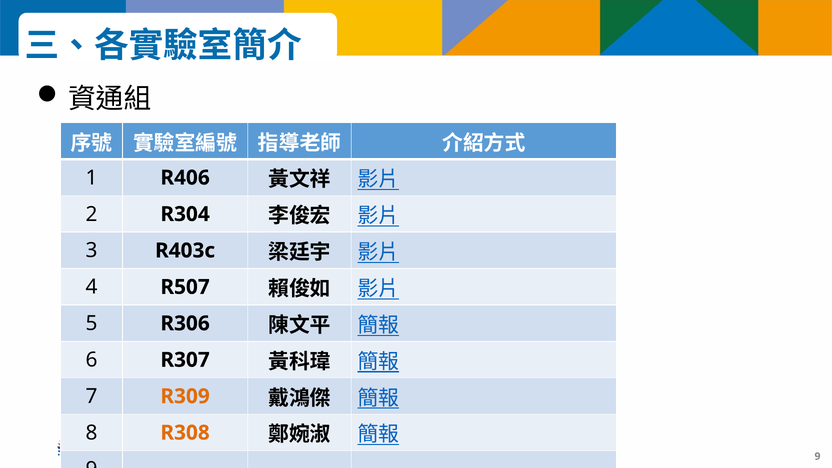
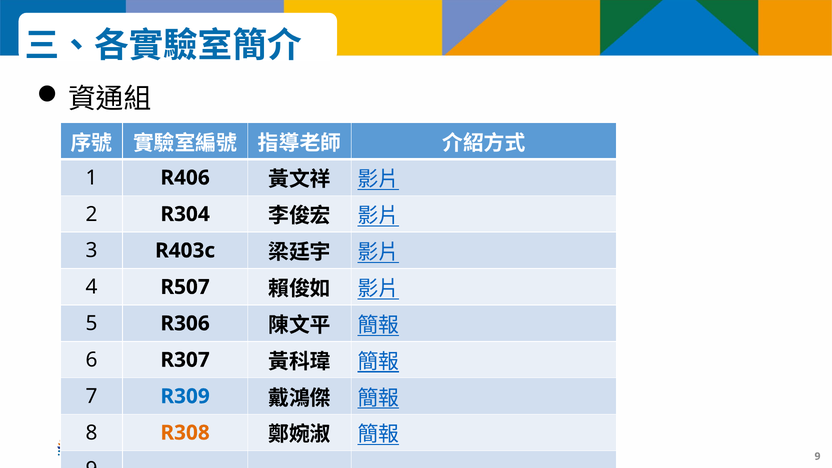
R309 colour: orange -> blue
